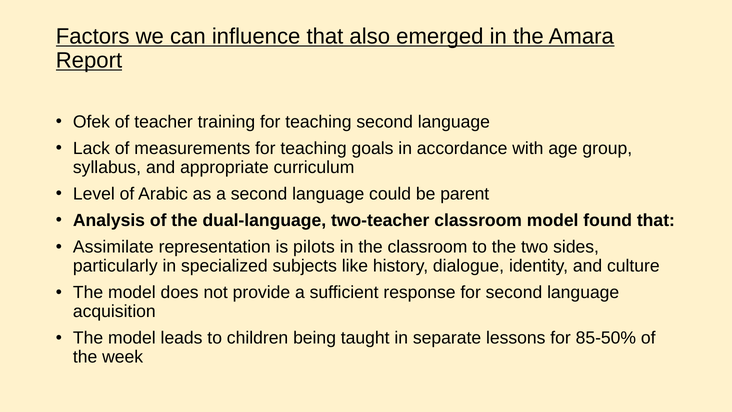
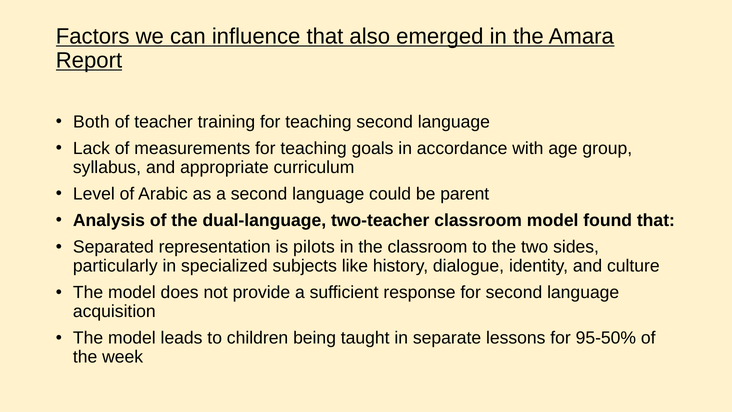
Ofek: Ofek -> Both
Assimilate: Assimilate -> Separated
85-50%: 85-50% -> 95-50%
